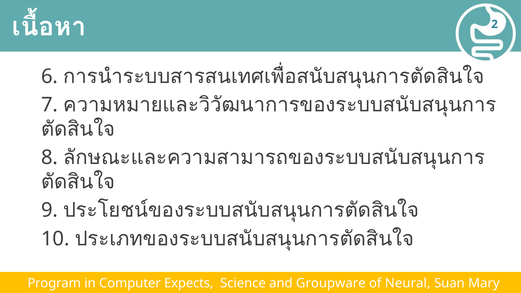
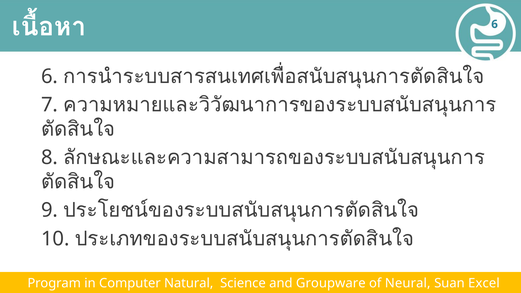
2 at (495, 24): 2 -> 6
Expects: Expects -> Natural
Mary: Mary -> Excel
